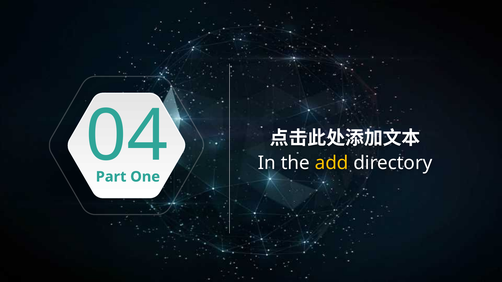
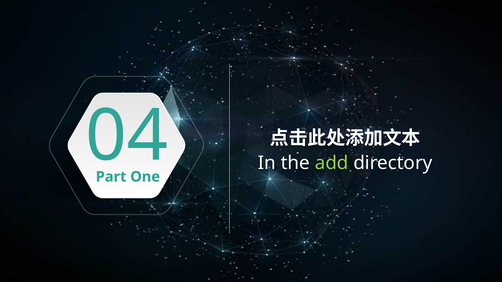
add colour: yellow -> light green
